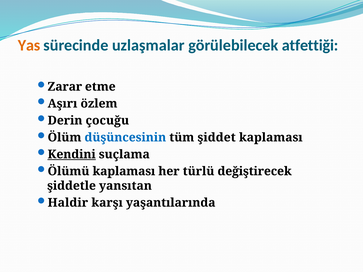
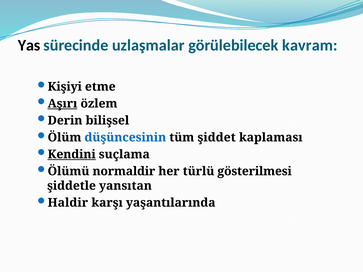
Yas colour: orange -> black
atfettiği: atfettiği -> kavram
Zarar: Zarar -> Kişiyi
Aşırı underline: none -> present
çocuğu: çocuğu -> bilişsel
Ölümü kaplaması: kaplaması -> normaldir
değiştirecek: değiştirecek -> gösterilmesi
